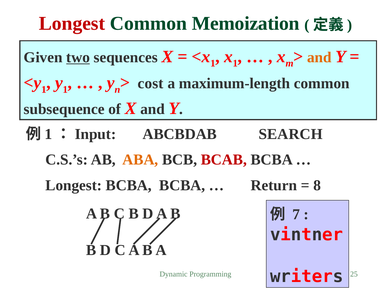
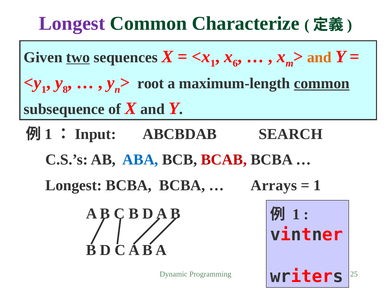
Longest at (72, 24) colour: red -> purple
Memoization: Memoization -> Characterize
x 1: 1 -> 6
y 1: 1 -> 8
cost: cost -> root
common at (322, 83) underline: none -> present
ABA colour: orange -> blue
Return: Return -> Arrays
8 at (317, 185): 8 -> 1
7 at (296, 215): 7 -> 1
